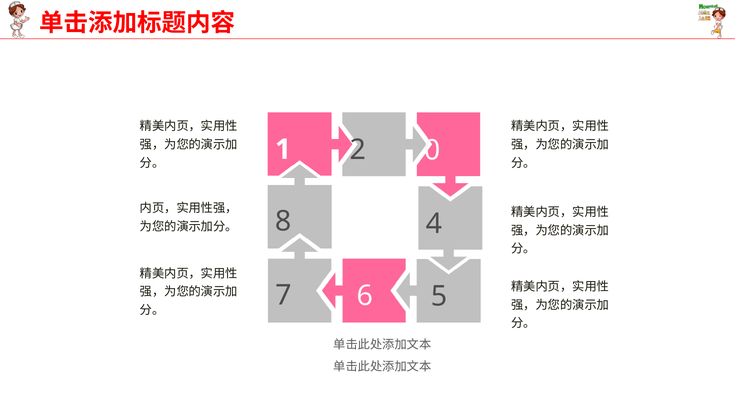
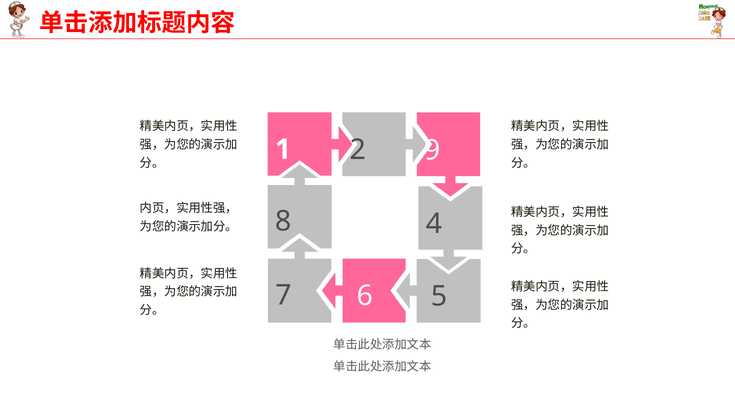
0: 0 -> 9
